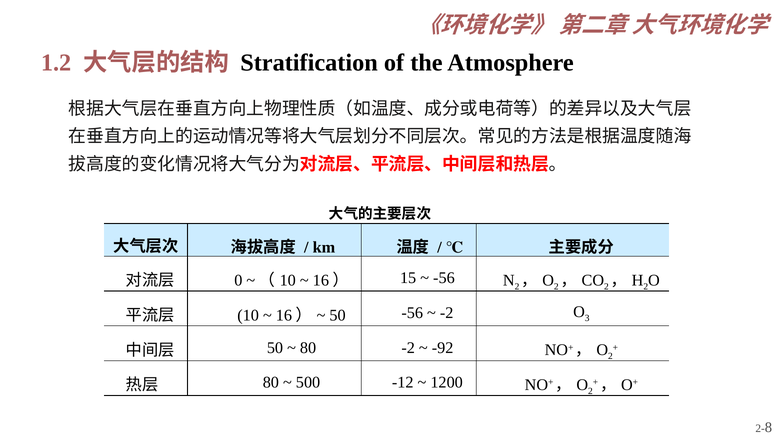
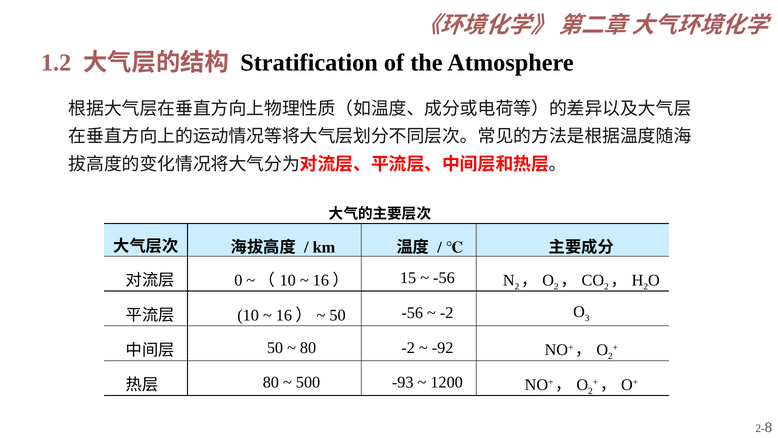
-12: -12 -> -93
